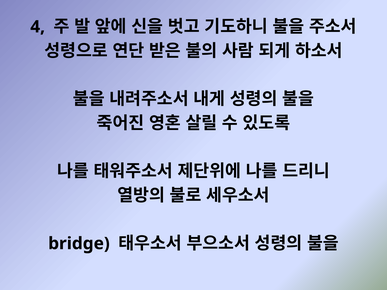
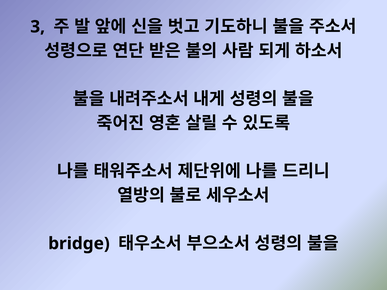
4: 4 -> 3
